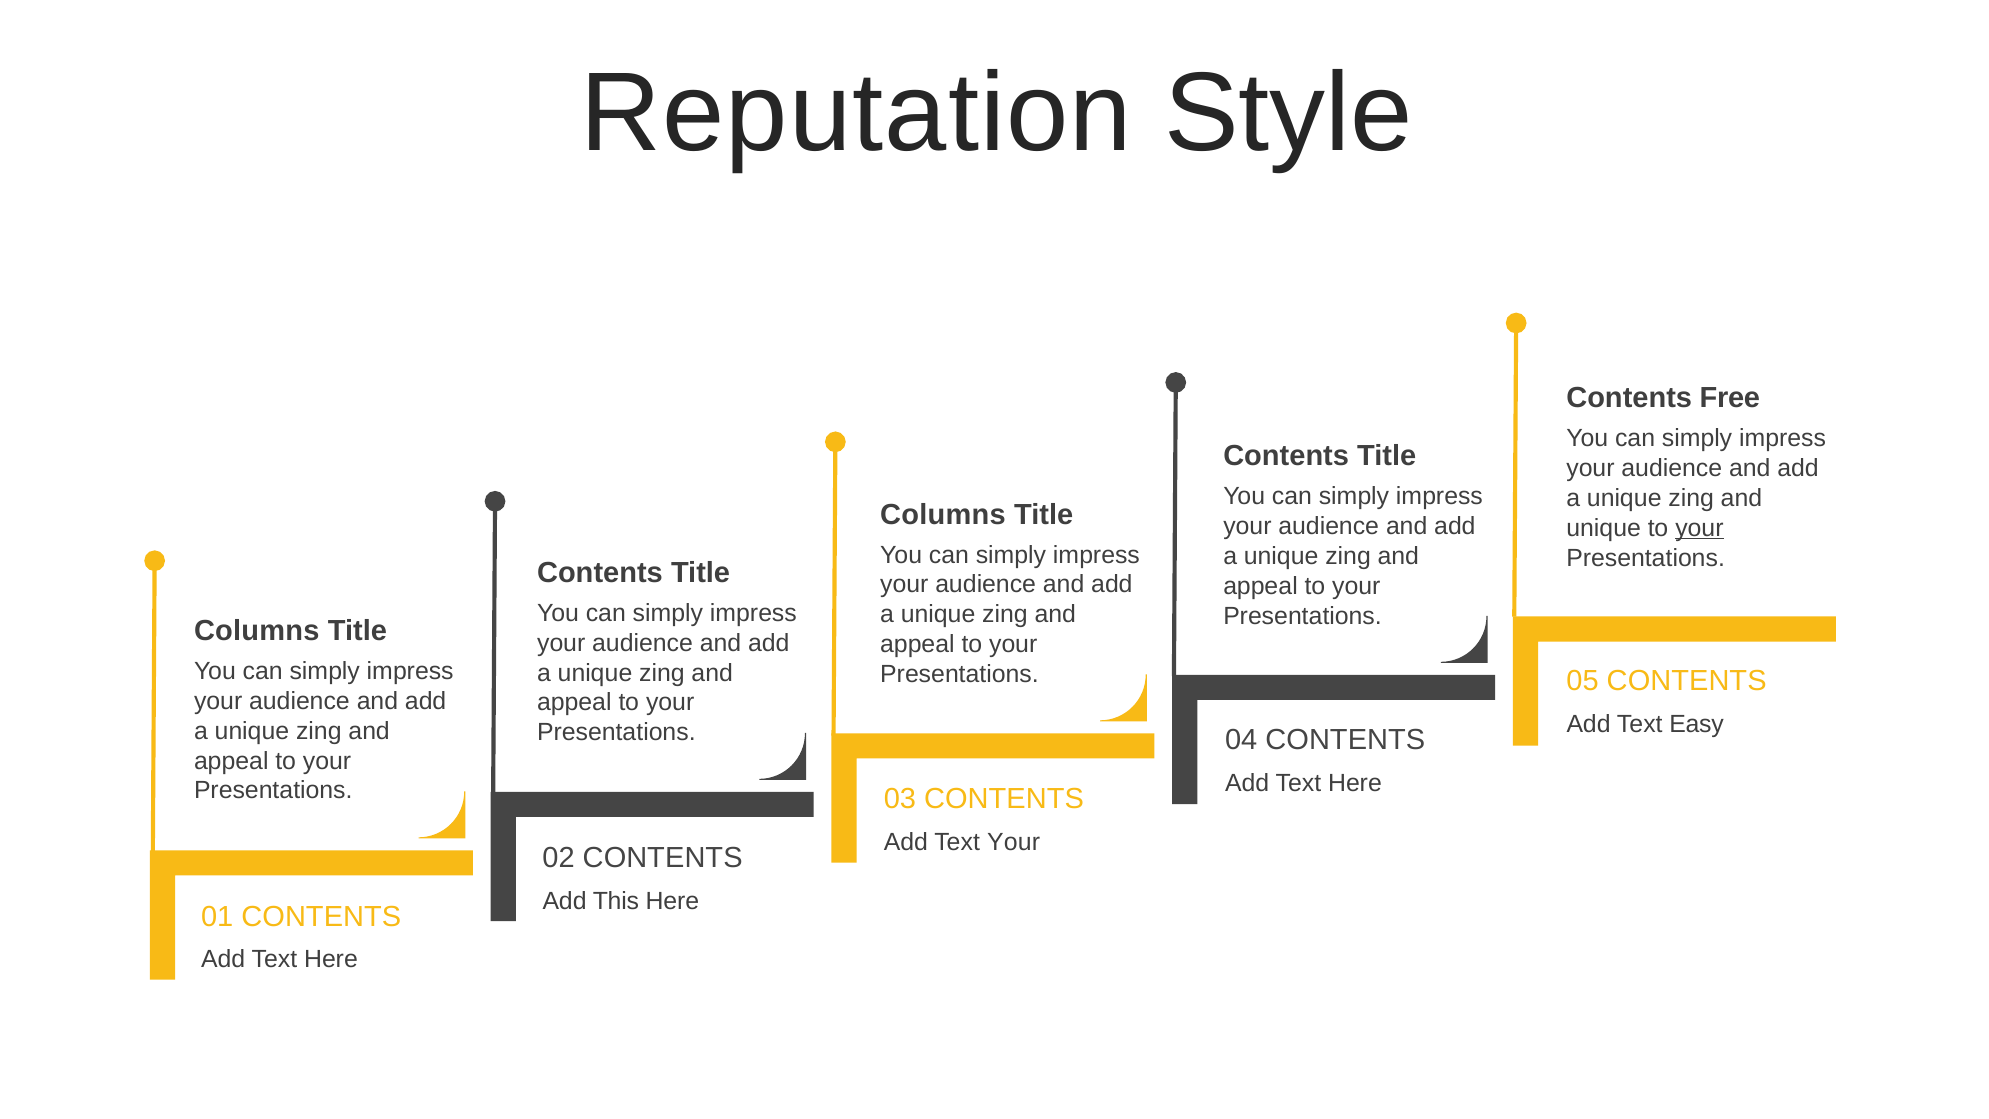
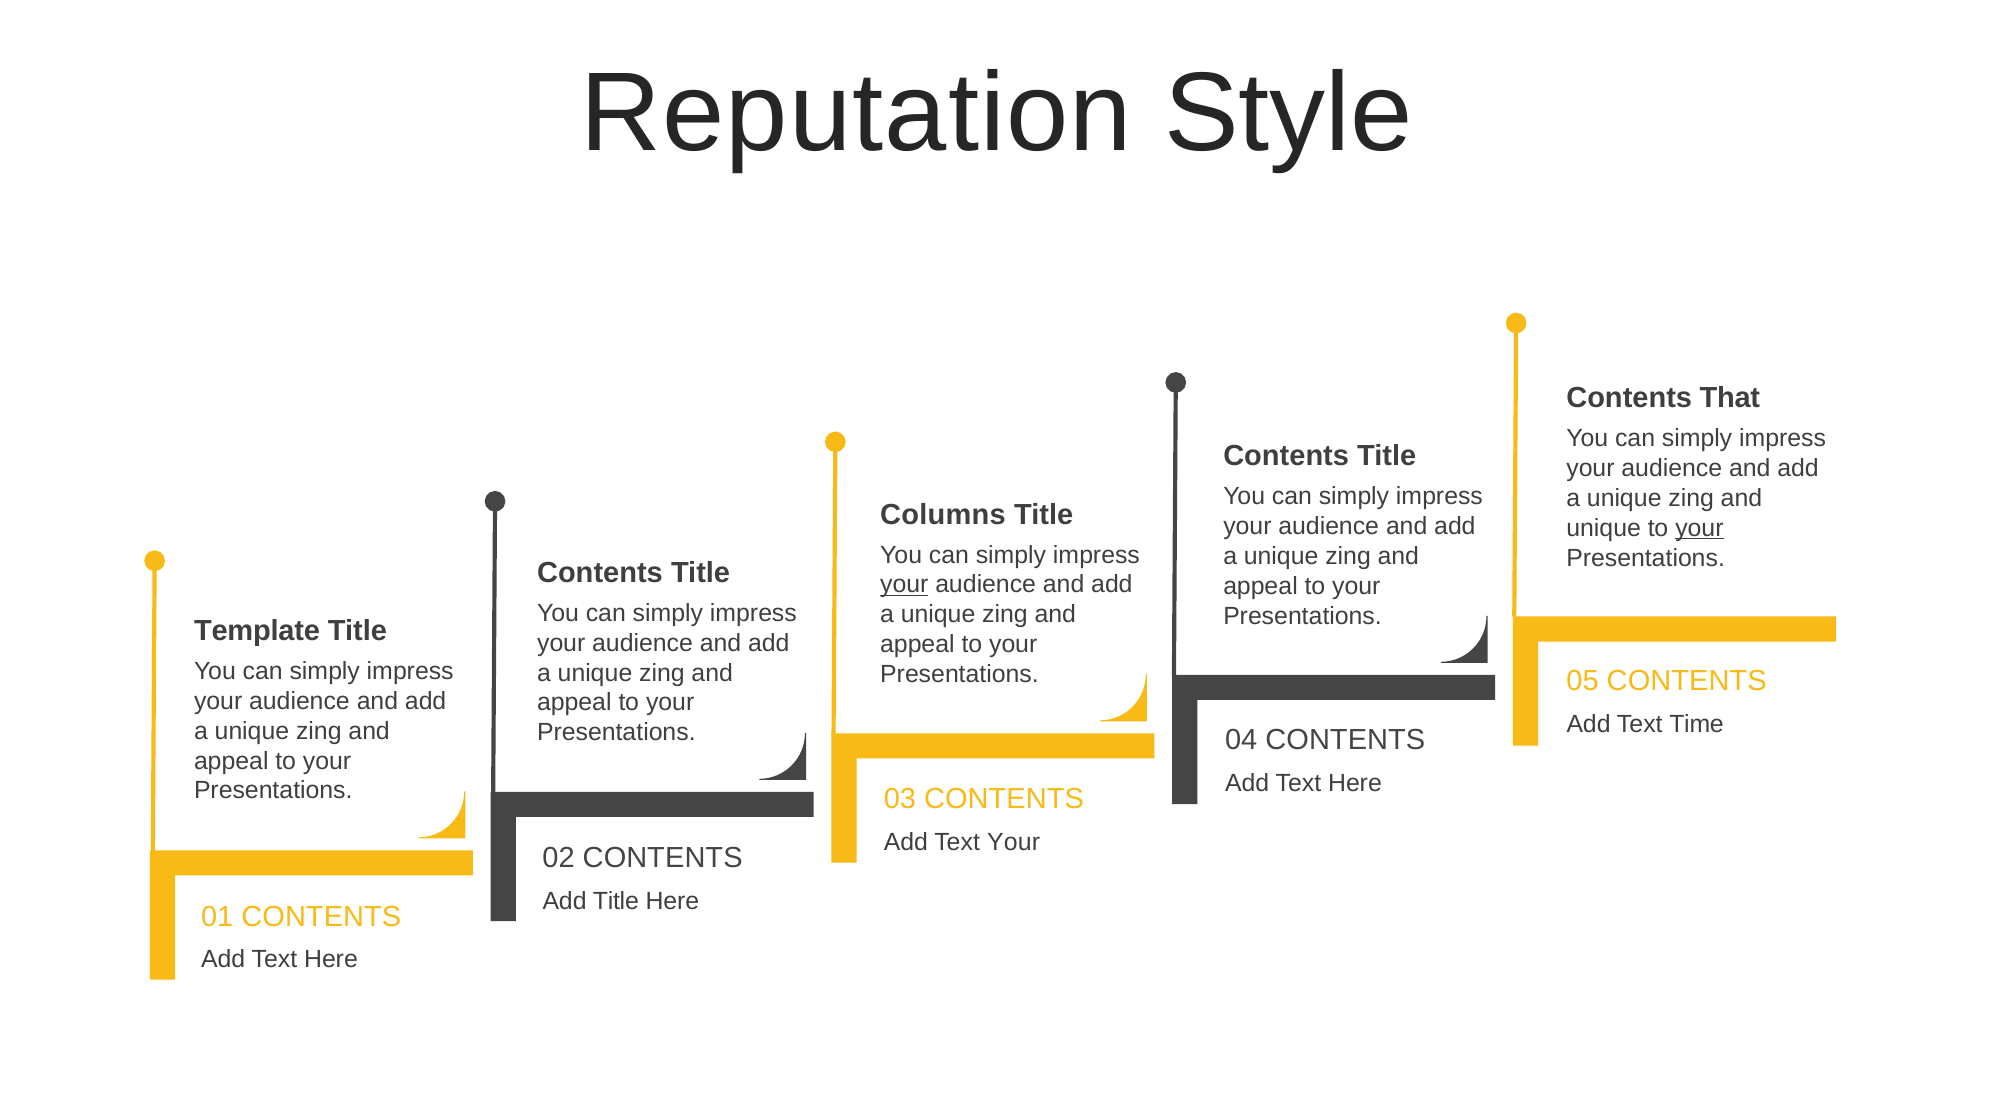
Free: Free -> That
your at (904, 585) underline: none -> present
Columns at (257, 631): Columns -> Template
Easy: Easy -> Time
Add This: This -> Title
